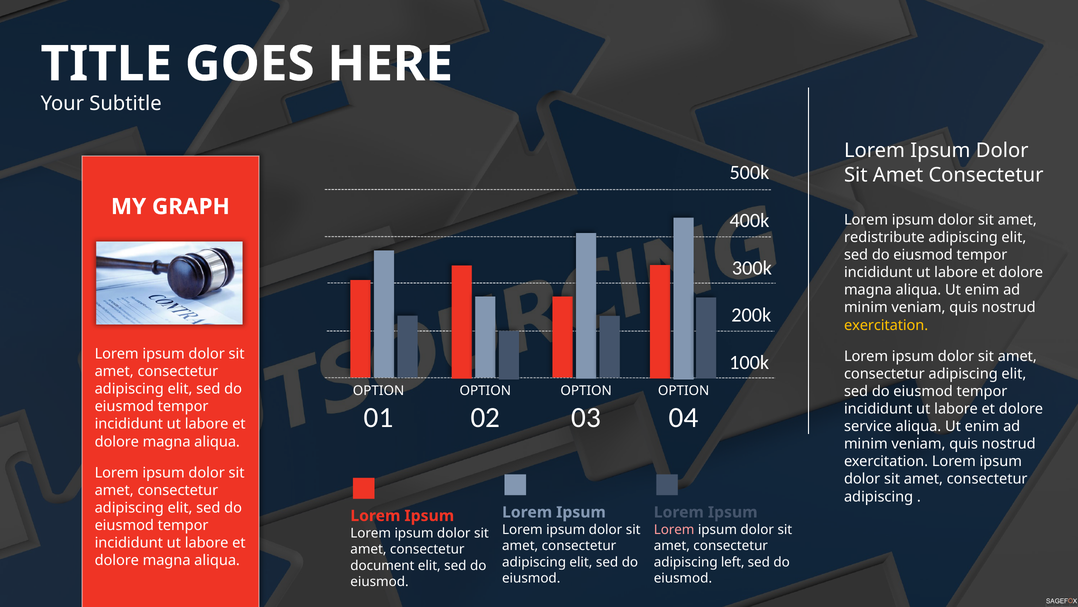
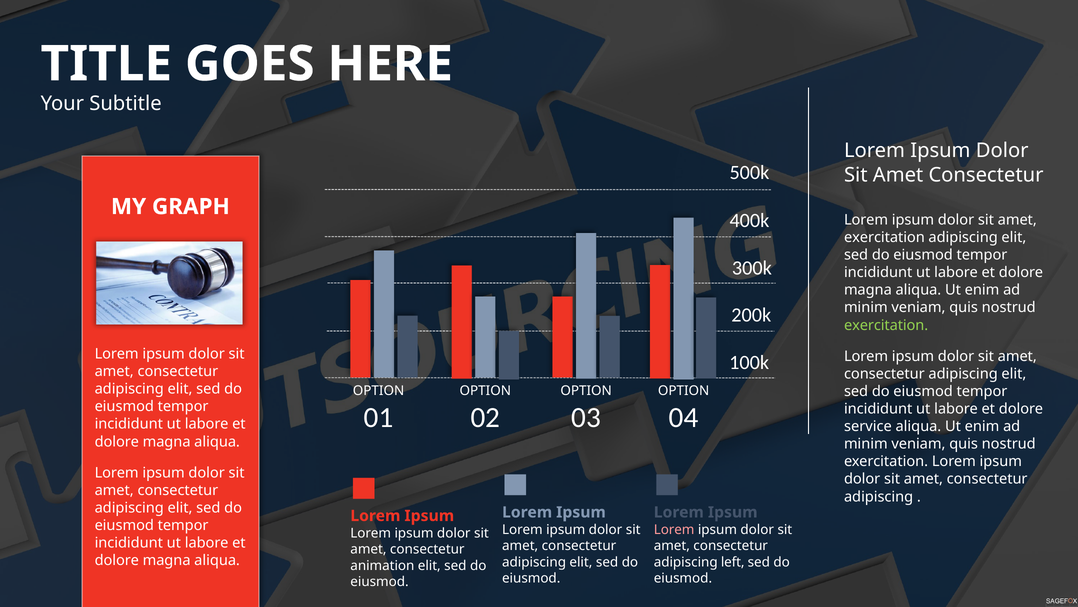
redistribute at (884, 237): redistribute -> exercitation
exercitation at (886, 325) colour: yellow -> light green
document: document -> animation
